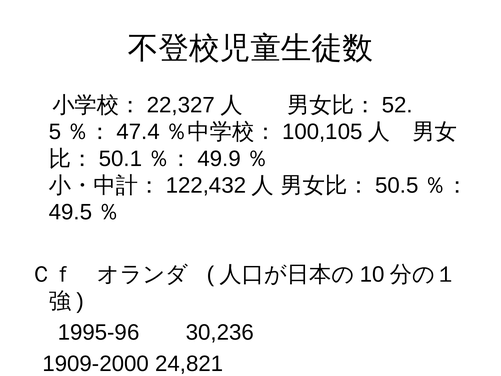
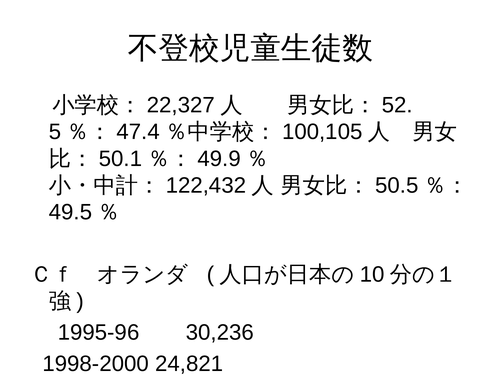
1909-2000: 1909-2000 -> 1998-2000
